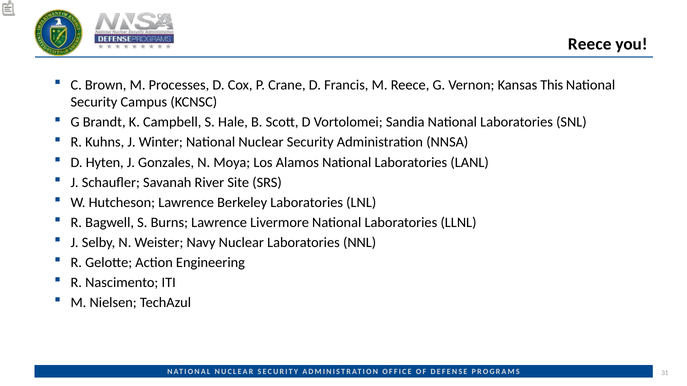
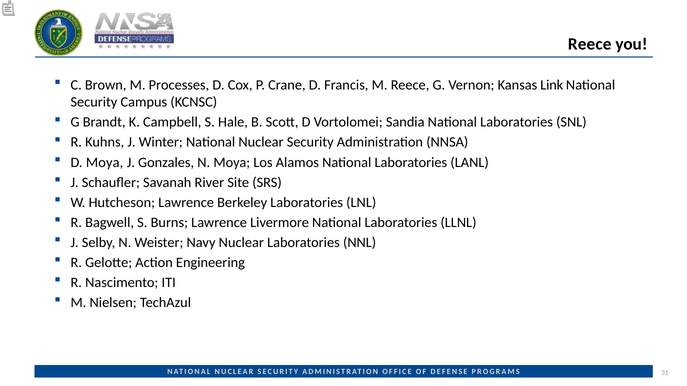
This: This -> Link
D Hyten: Hyten -> Moya
